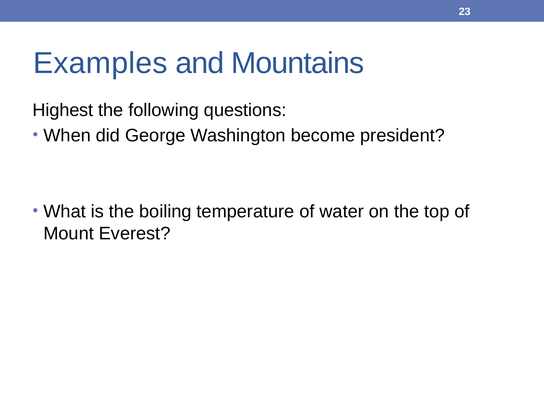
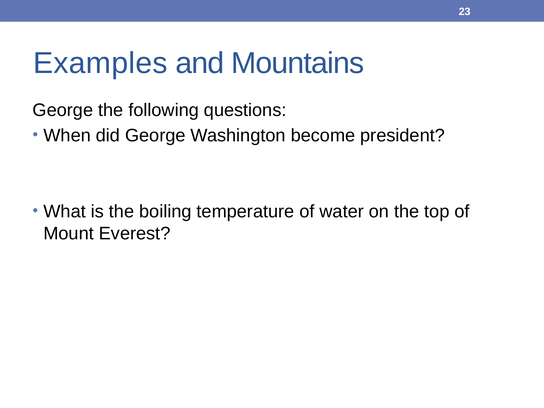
Highest at (63, 110): Highest -> George
